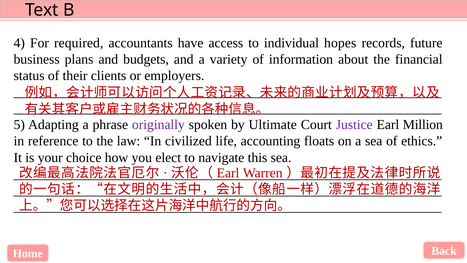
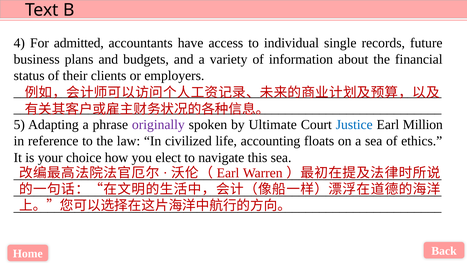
required: required -> admitted
hopes: hopes -> single
Justice colour: purple -> blue
